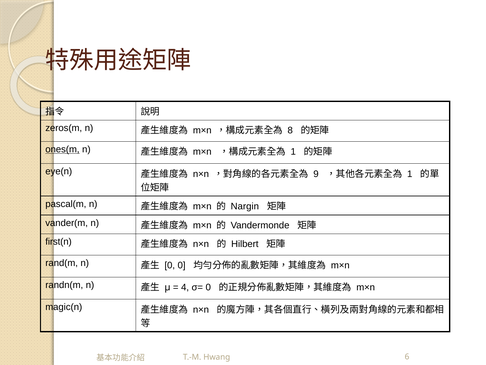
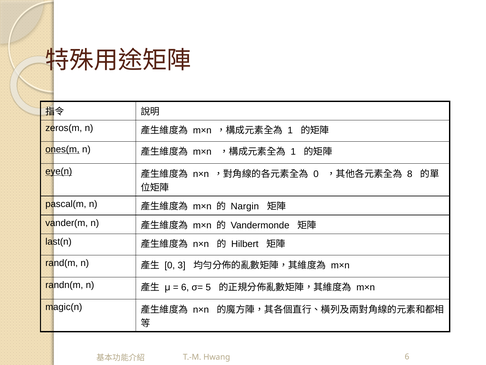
8 at (290, 130): 8 -> 1
eye(n underline: none -> present
9 at (316, 174): 9 -> 0
1 at (410, 174): 1 -> 8
first(n: first(n -> last(n
0 0: 0 -> 3
4 at (185, 287): 4 -> 6
σ= 0: 0 -> 5
